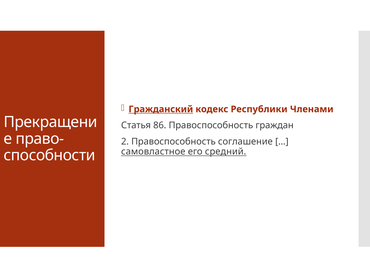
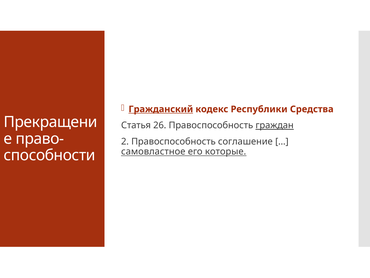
Членами: Членами -> Средства
86: 86 -> 26
граждан underline: none -> present
средний: средний -> которые
